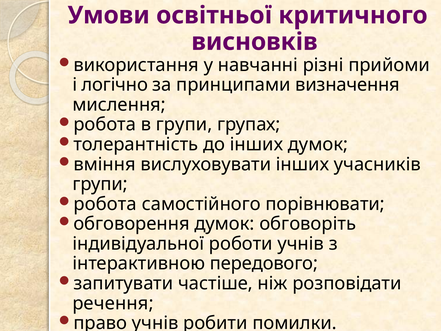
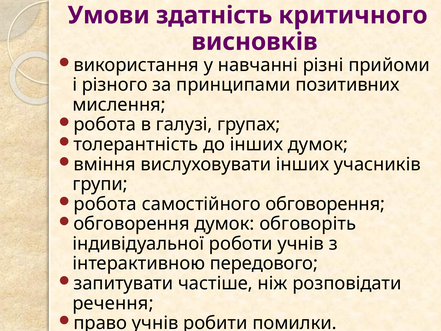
освітньої: освітньої -> здатність
логічно: логічно -> різного
визначення: визначення -> позитивних
в групи: групи -> галузі
самостійного порівнювати: порівнювати -> обговорення
